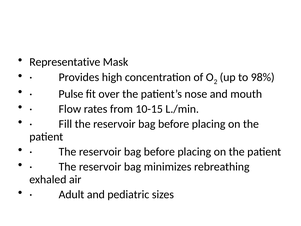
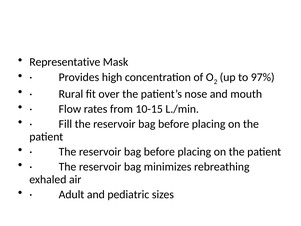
98%: 98% -> 97%
Pulse: Pulse -> Rural
